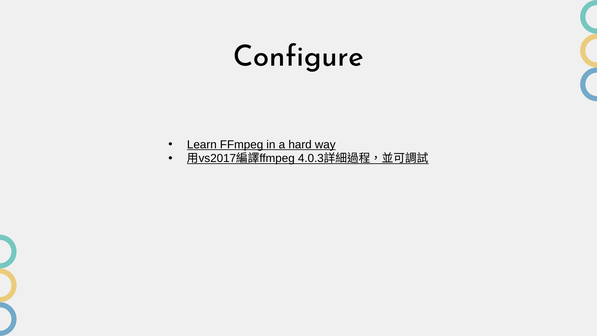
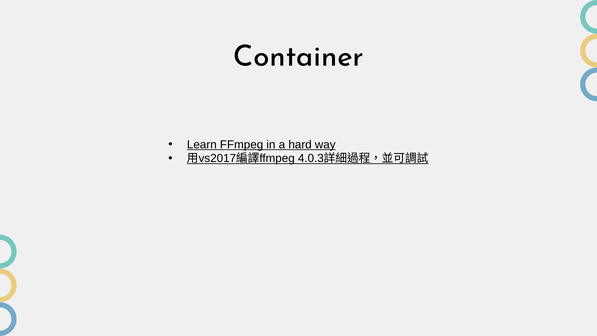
Configure: Configure -> Container
